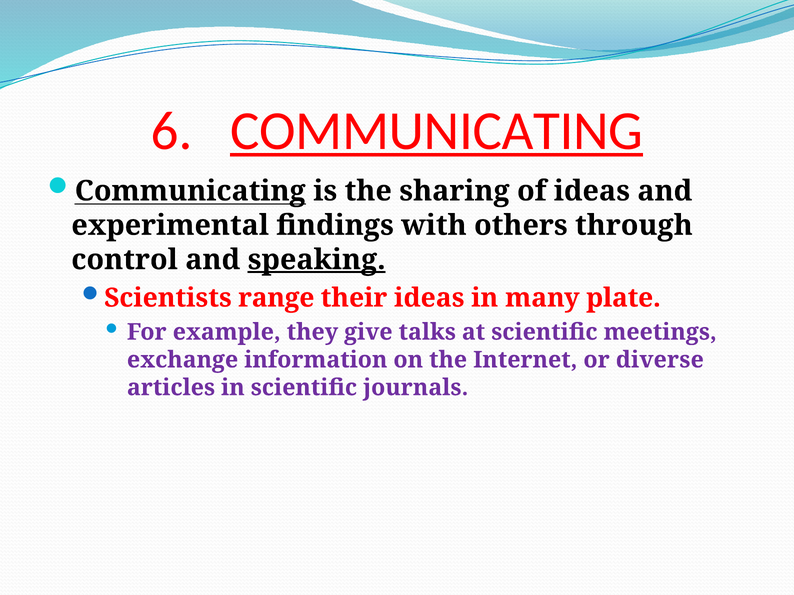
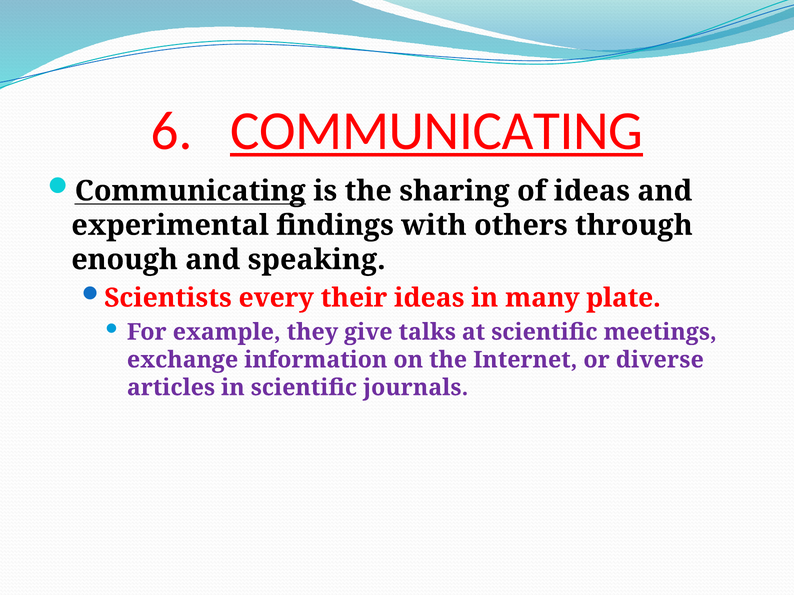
control: control -> enough
speaking underline: present -> none
range: range -> every
